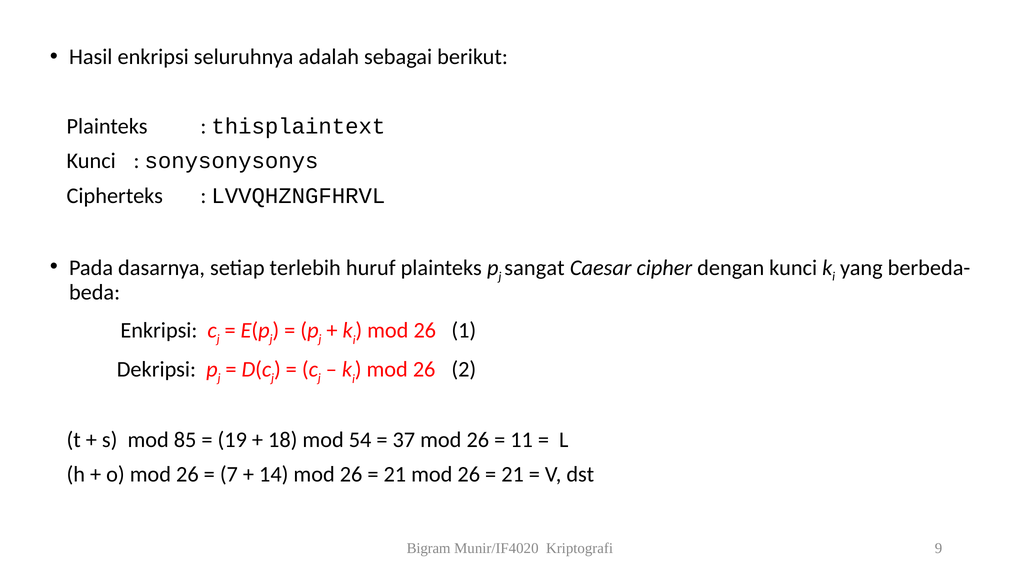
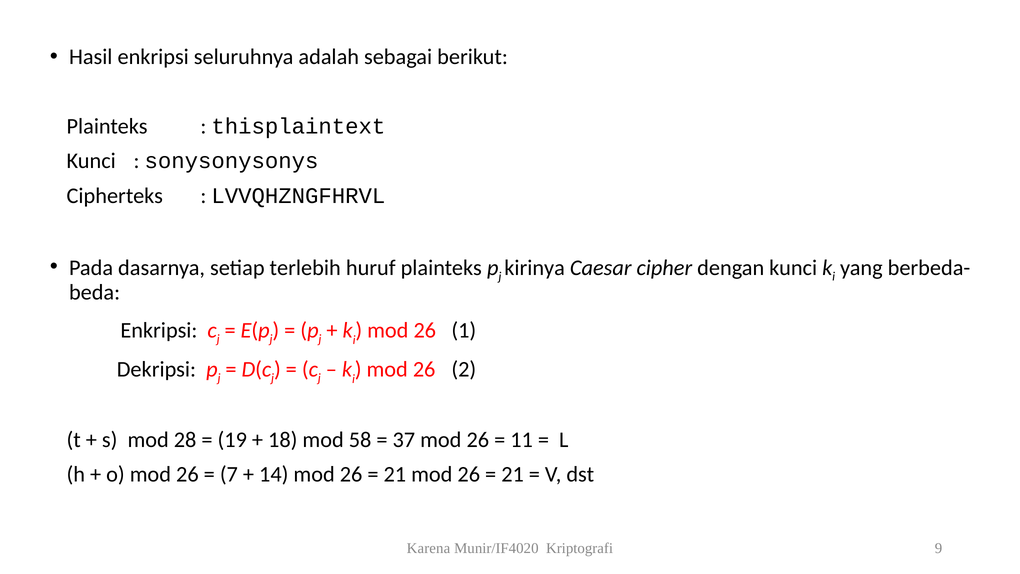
sangat: sangat -> kirinya
85: 85 -> 28
54: 54 -> 58
Bigram: Bigram -> Karena
